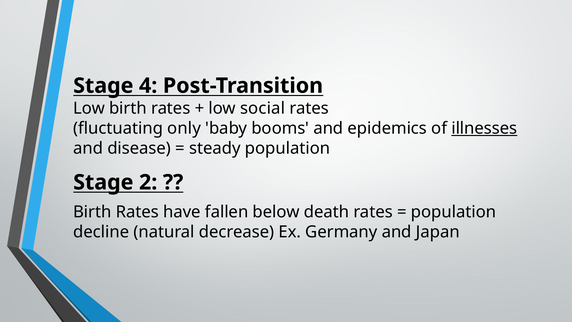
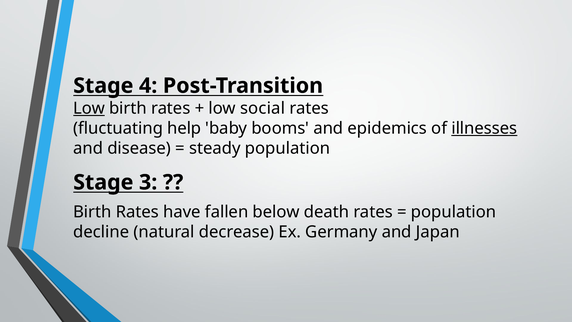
Low at (89, 108) underline: none -> present
only: only -> help
2: 2 -> 3
